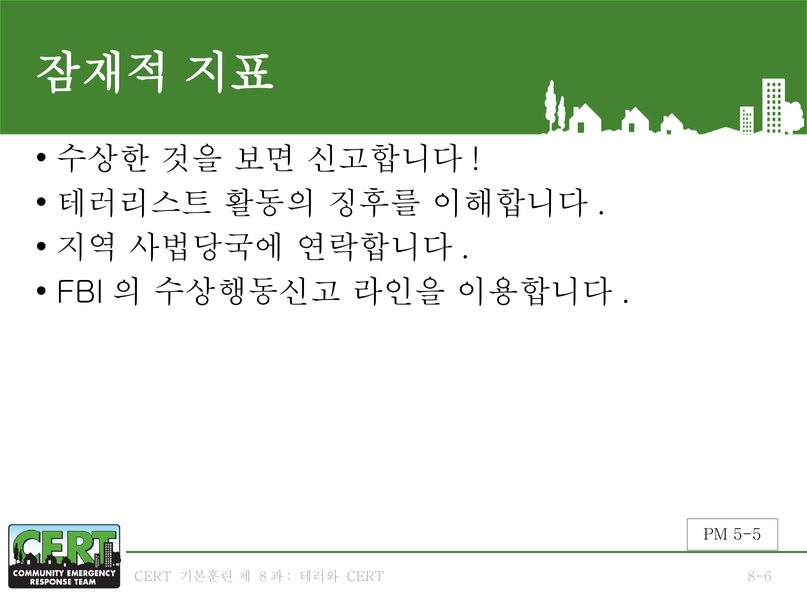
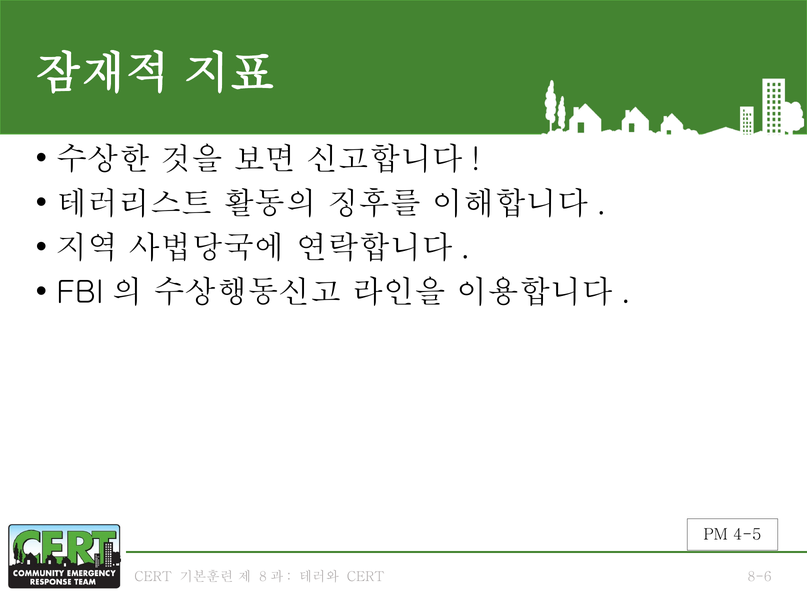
5-5: 5-5 -> 4-5
